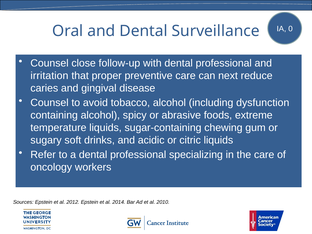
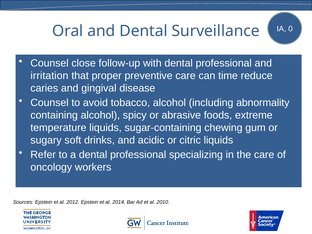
next: next -> time
dysfunction: dysfunction -> abnormality
